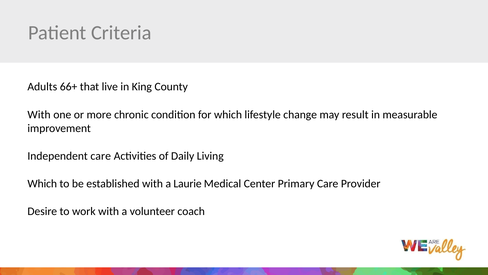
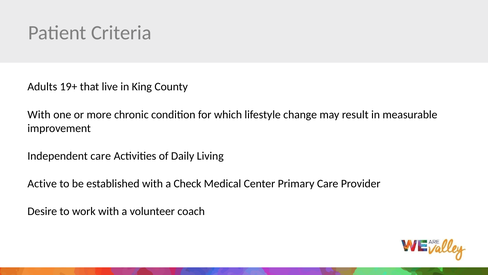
66+: 66+ -> 19+
Which at (42, 184): Which -> Active
Laurie: Laurie -> Check
